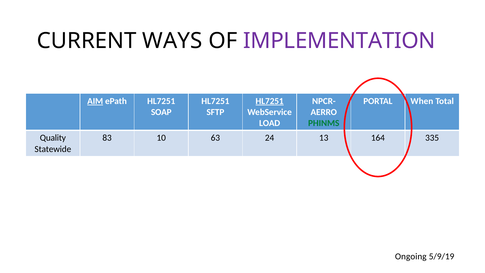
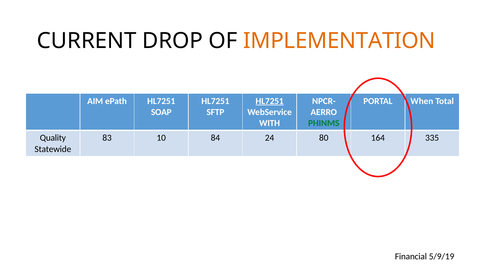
WAYS: WAYS -> DROP
IMPLEMENTATION colour: purple -> orange
AIM underline: present -> none
LOAD: LOAD -> WITH
63: 63 -> 84
13: 13 -> 80
Ongoing: Ongoing -> Financial
